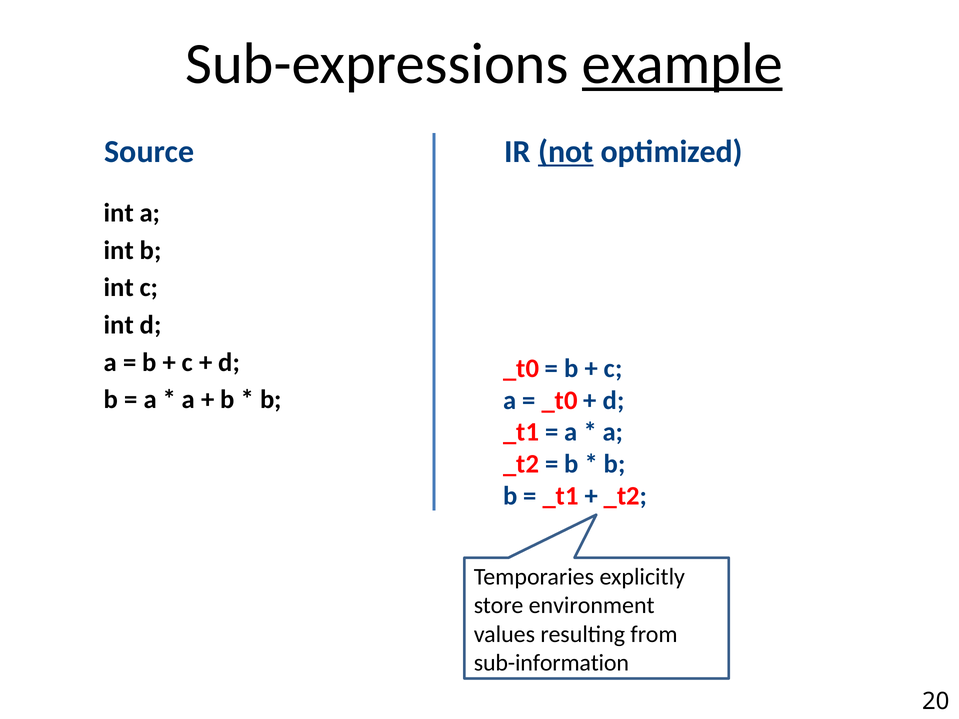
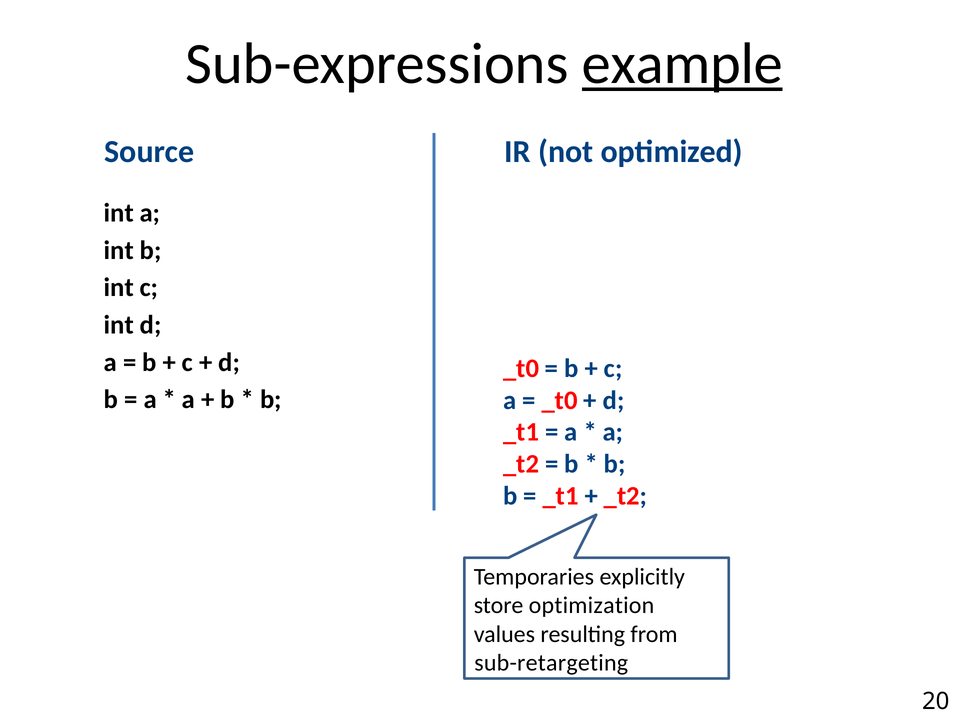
not underline: present -> none
environment: environment -> optimization
sub-information: sub-information -> sub-retargeting
